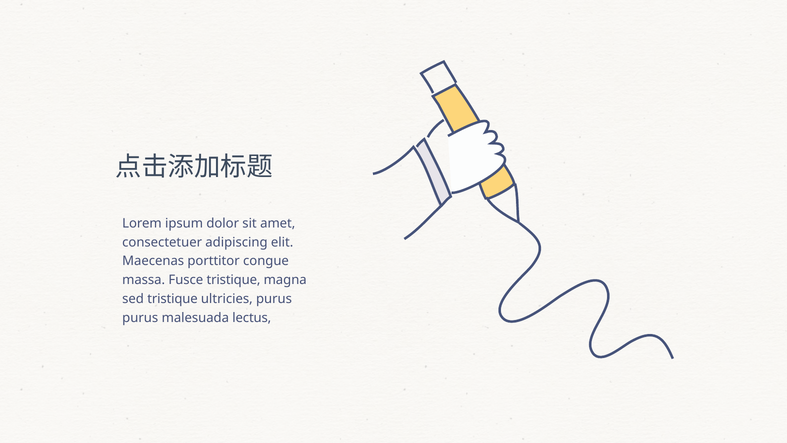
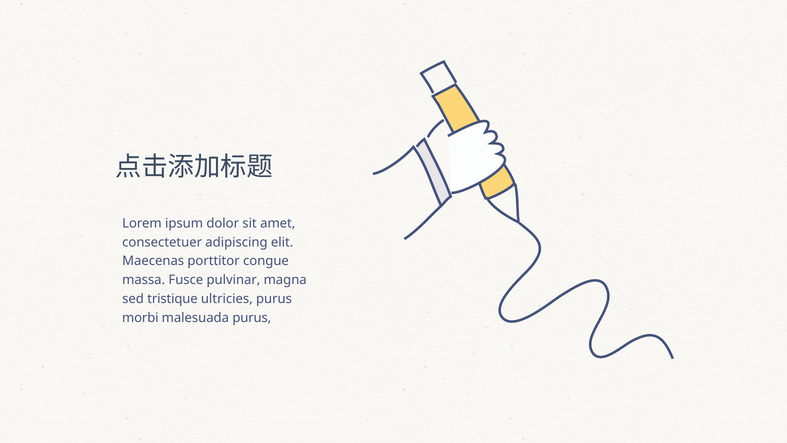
Fusce tristique: tristique -> pulvinar
purus at (140, 318): purus -> morbi
malesuada lectus: lectus -> purus
